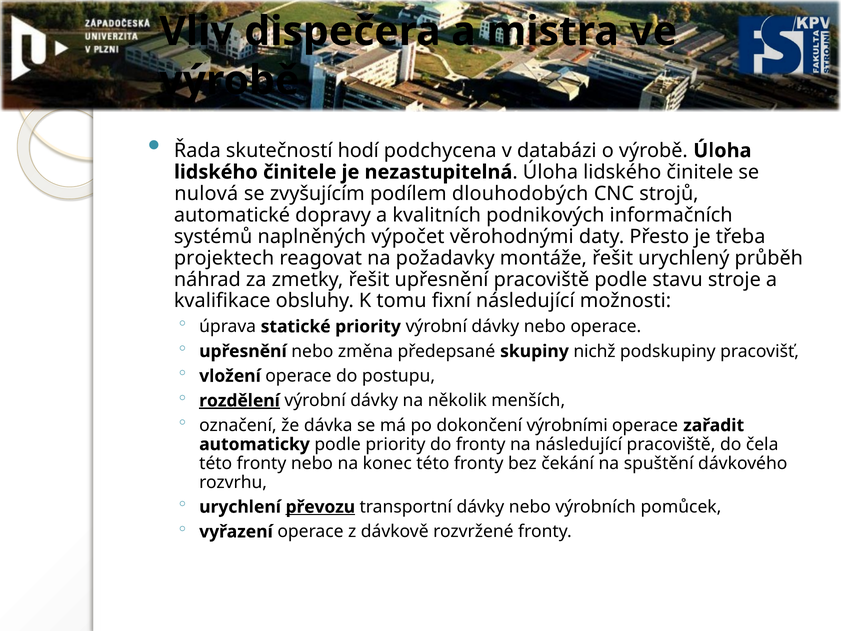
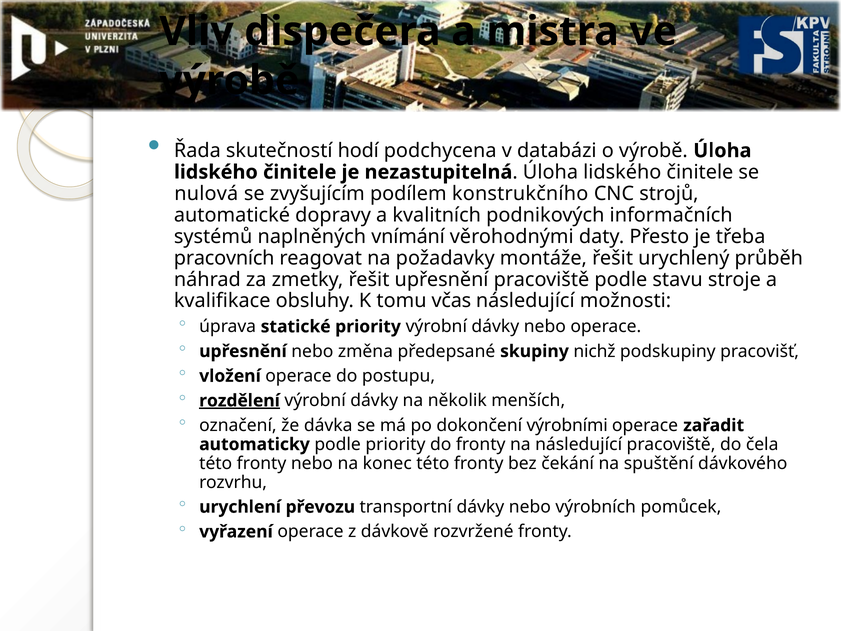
dlouhodobých: dlouhodobých -> konstrukčního
výpočet: výpočet -> vnímání
projektech: projektech -> pracovních
fixní: fixní -> včas
převozu underline: present -> none
